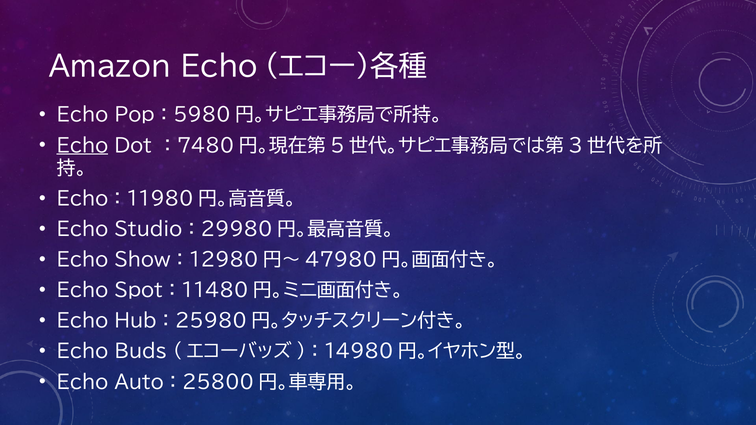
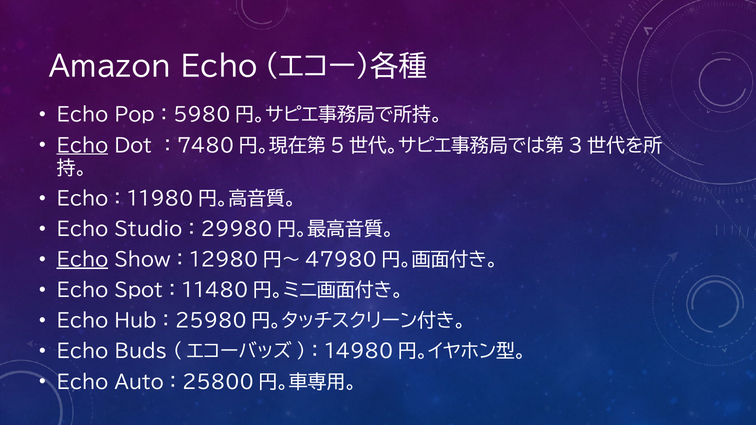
Echo at (82, 260) underline: none -> present
